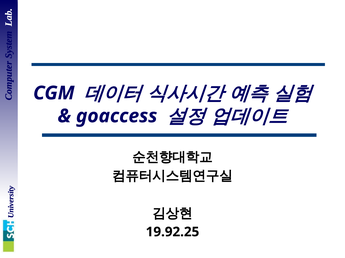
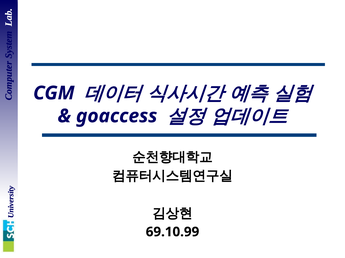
19.92.25: 19.92.25 -> 69.10.99
